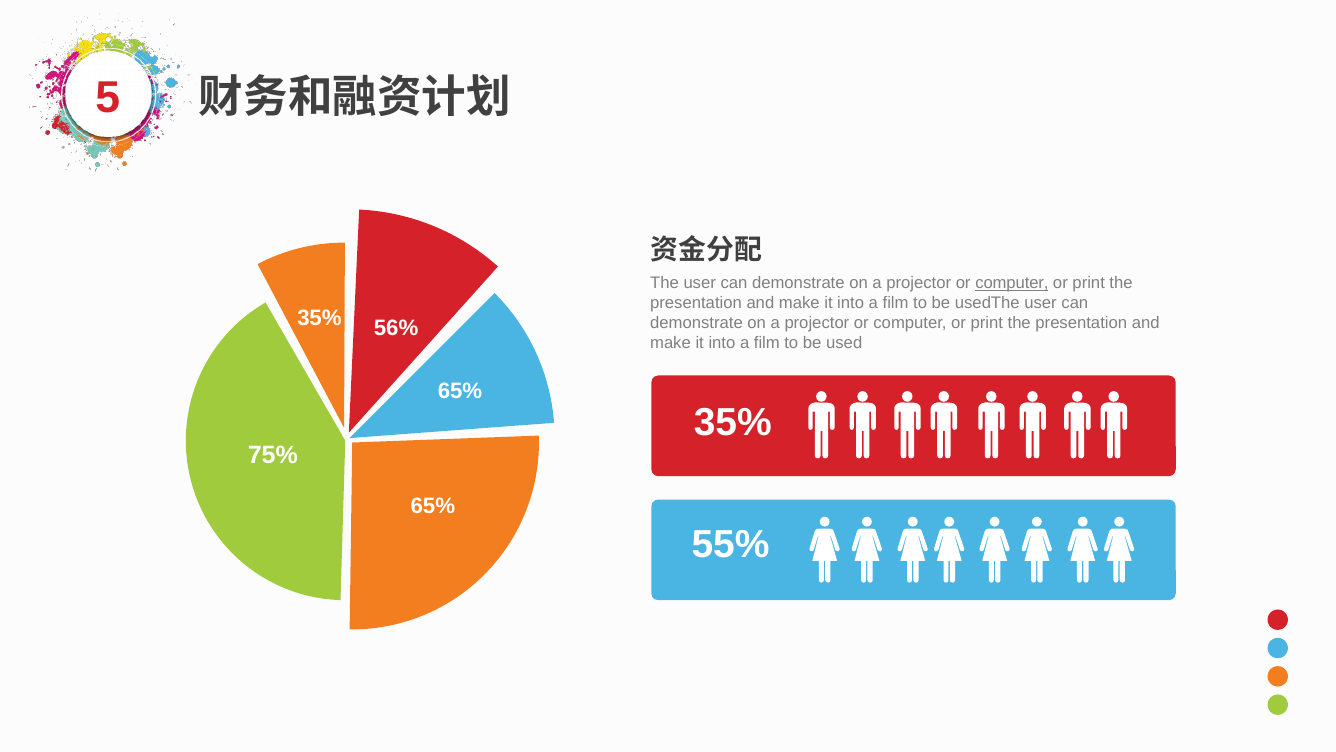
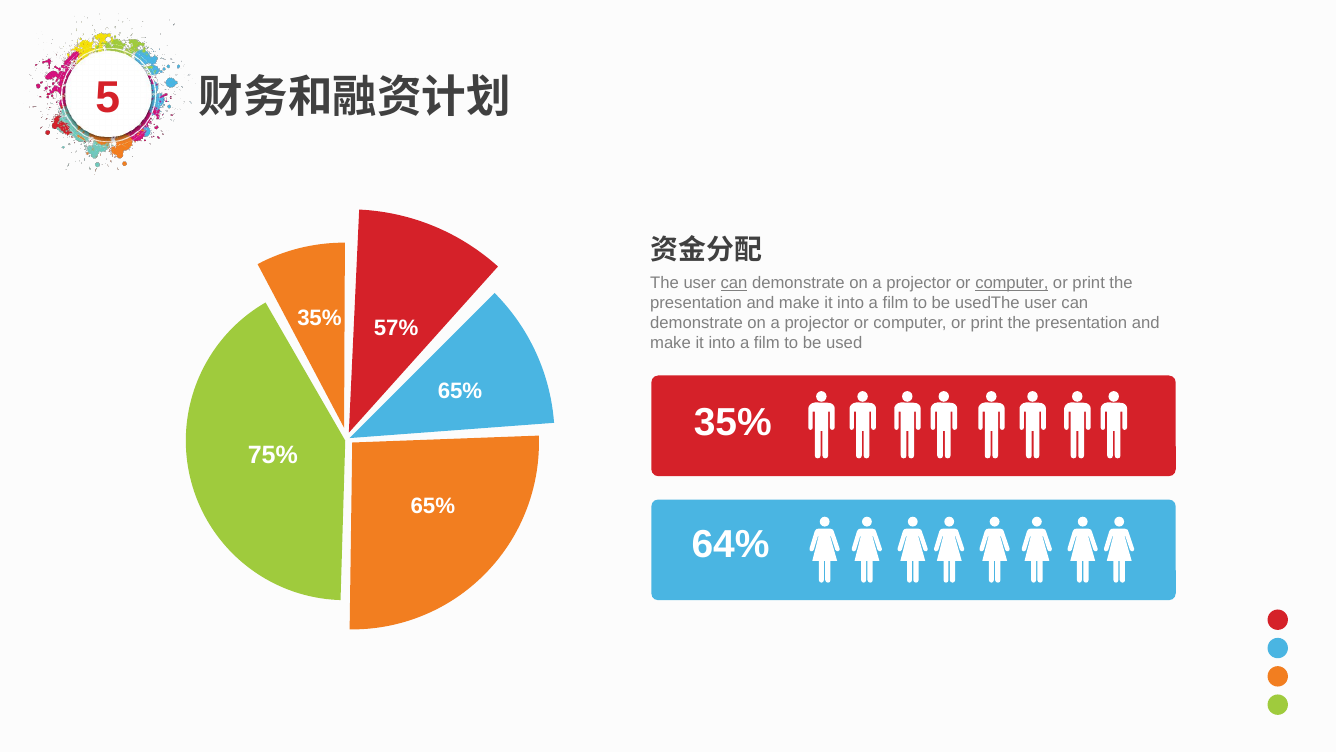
can at (734, 283) underline: none -> present
56%: 56% -> 57%
55%: 55% -> 64%
